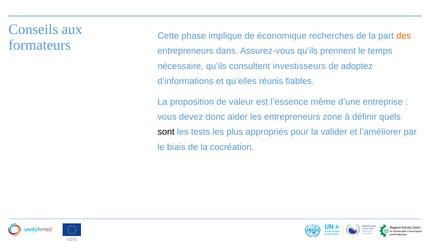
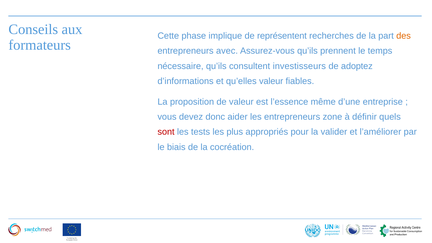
économique: économique -> représentent
dans: dans -> avec
qu’elles réunis: réunis -> valeur
sont colour: black -> red
